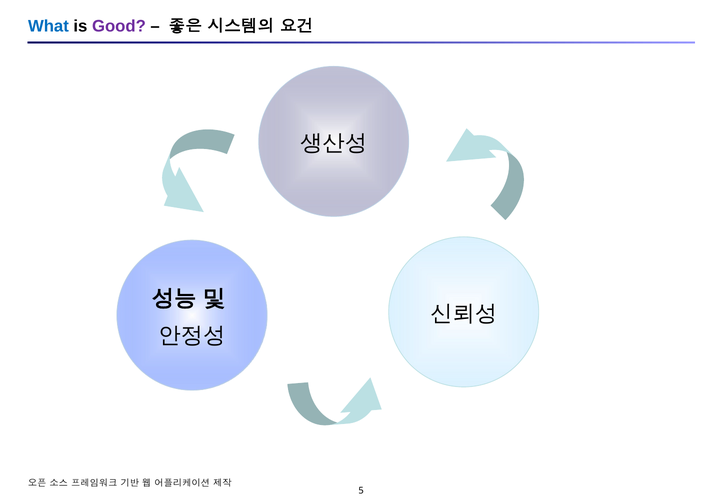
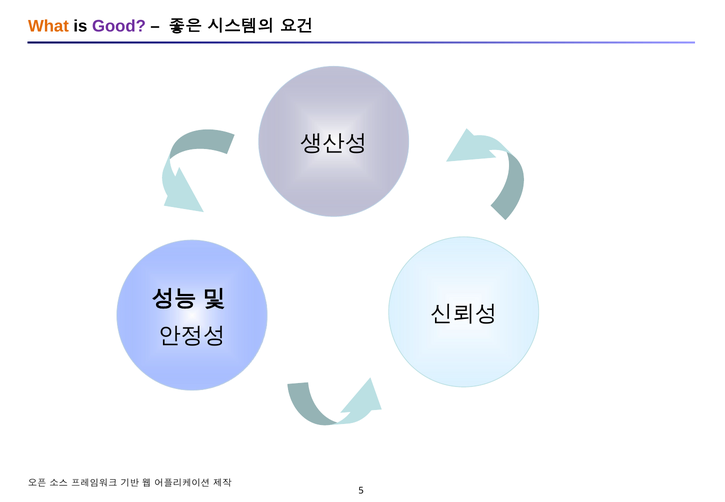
What colour: blue -> orange
